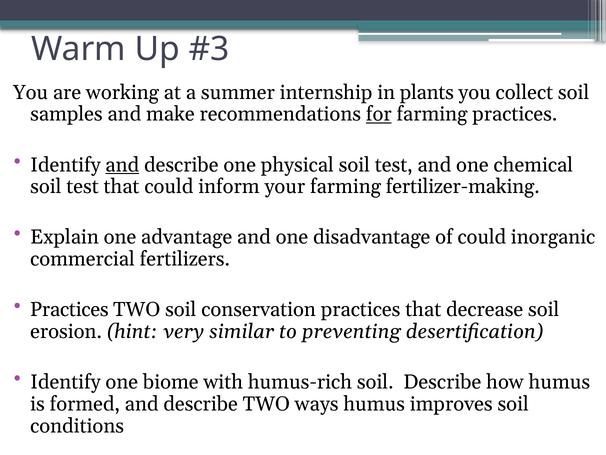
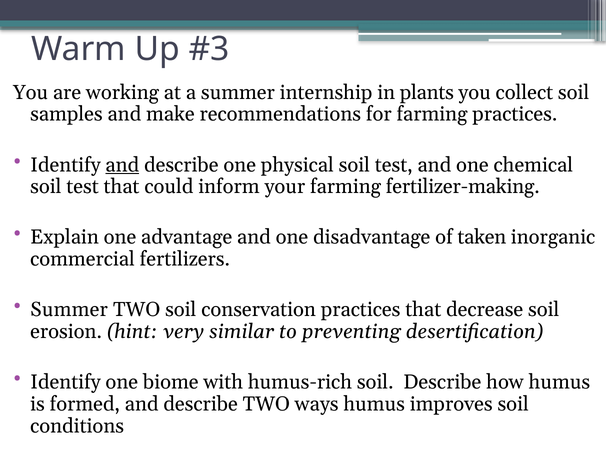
for underline: present -> none
of could: could -> taken
Practices at (69, 309): Practices -> Summer
